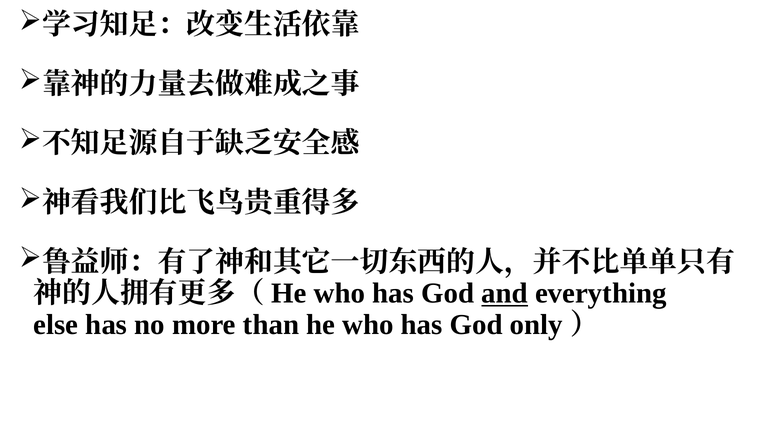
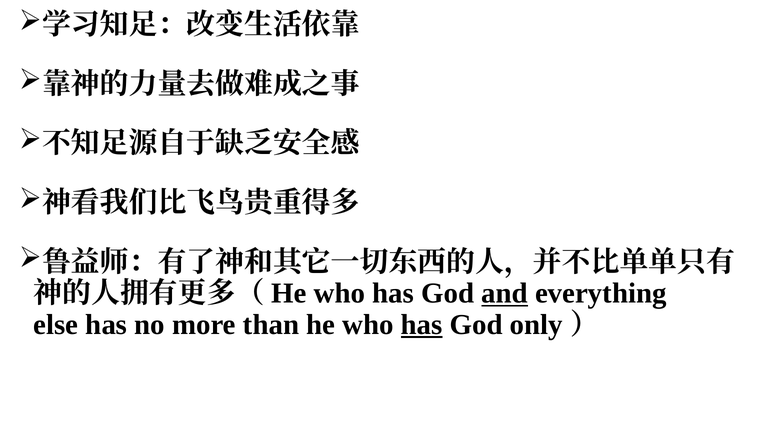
has at (422, 325) underline: none -> present
